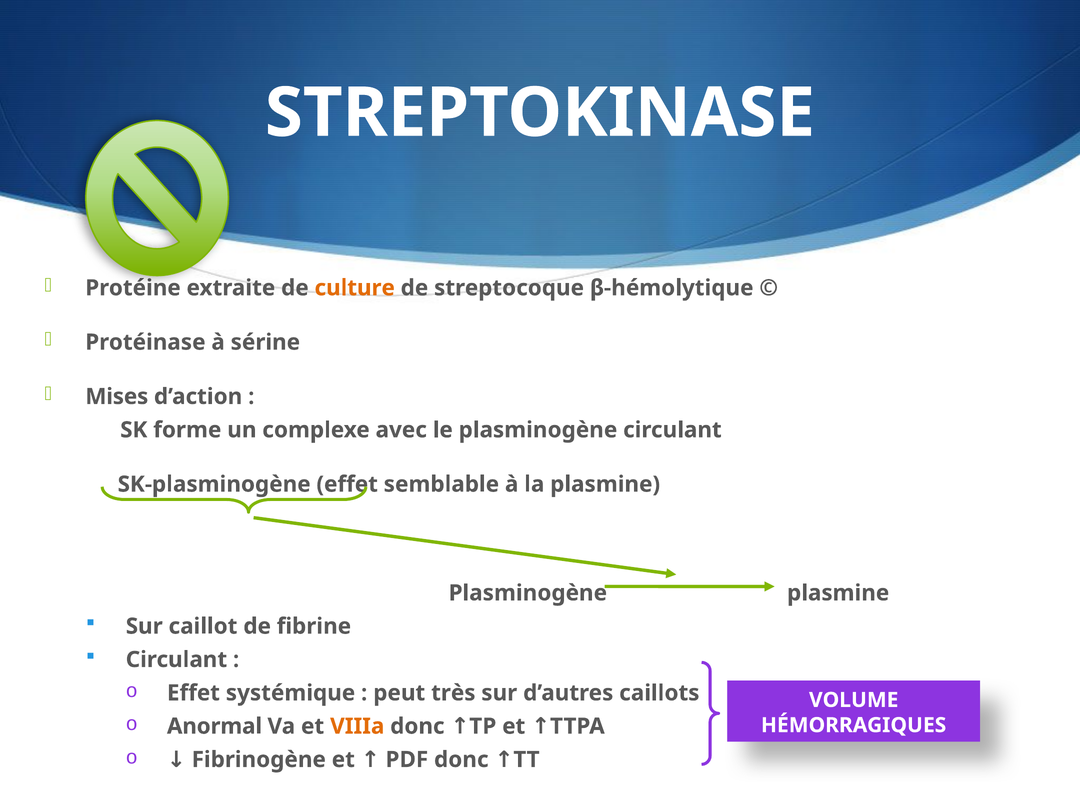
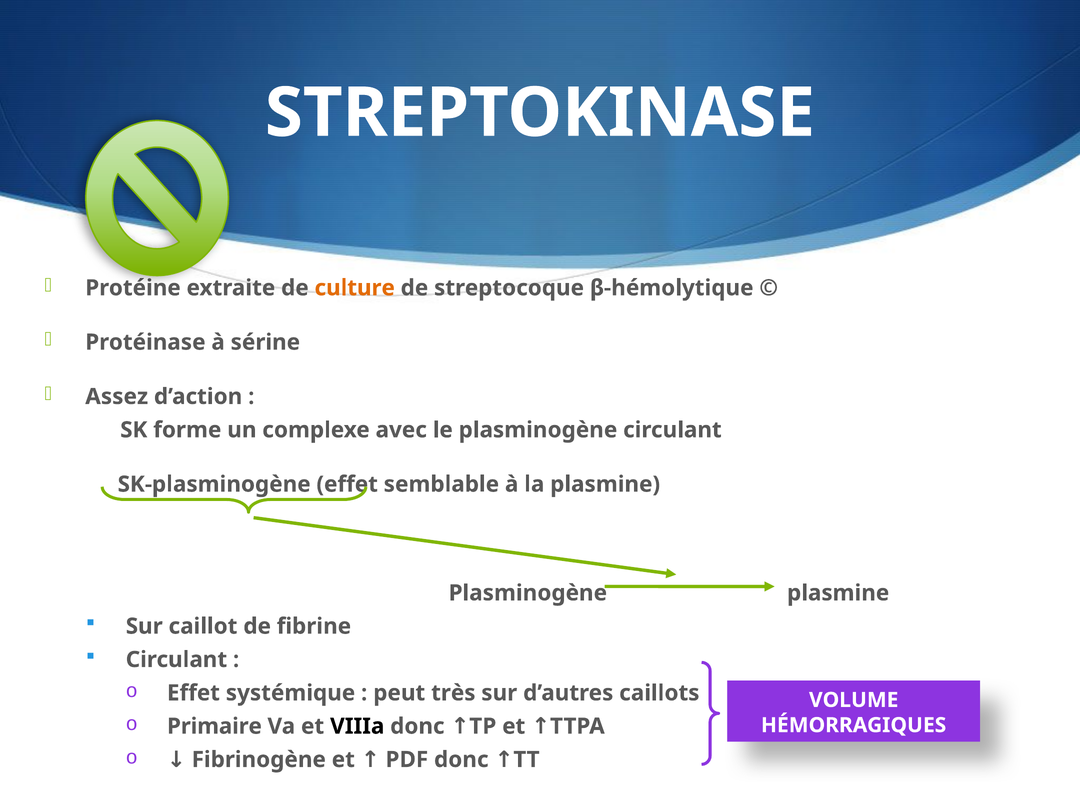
Mises: Mises -> Assez
Anormal: Anormal -> Primaire
VIIIa colour: orange -> black
